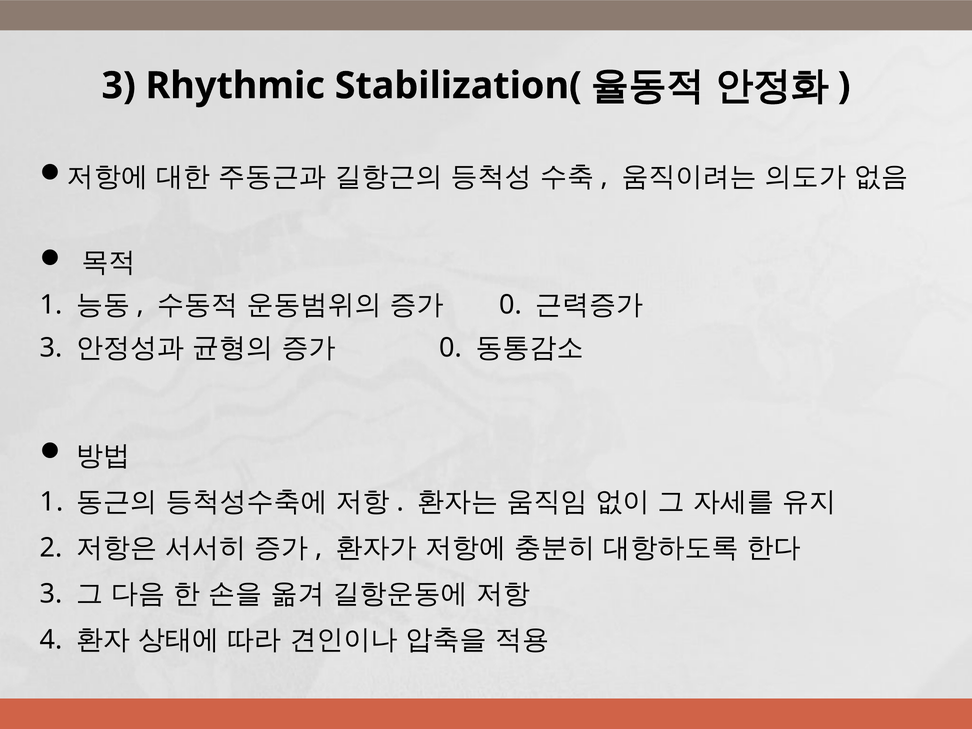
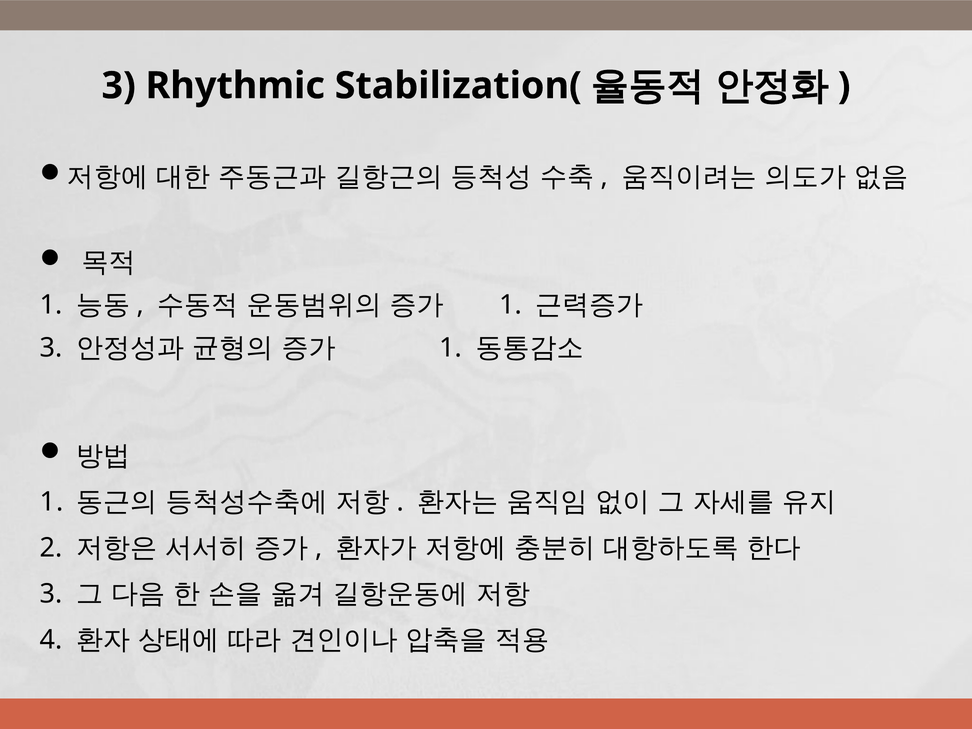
0 at (511, 305): 0 -> 1
0 at (451, 348): 0 -> 1
